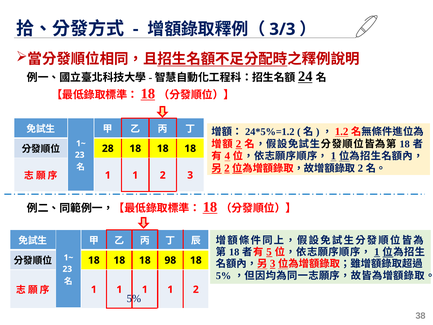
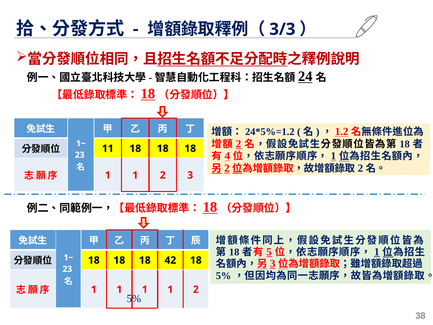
28: 28 -> 11
98: 98 -> 42
